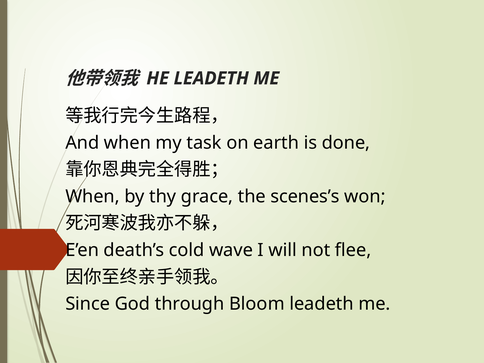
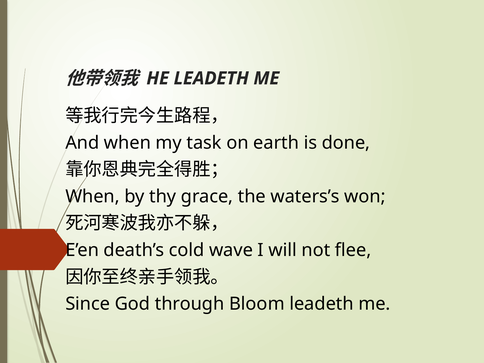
scenes’s: scenes’s -> waters’s
